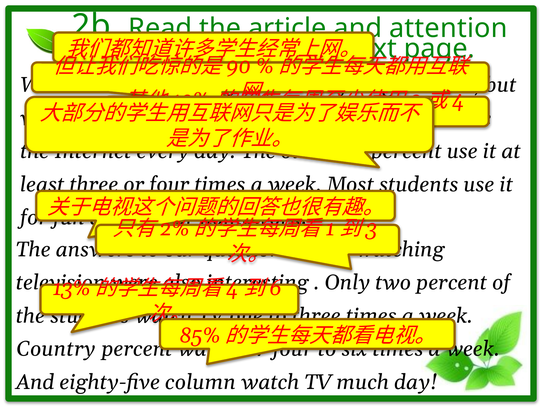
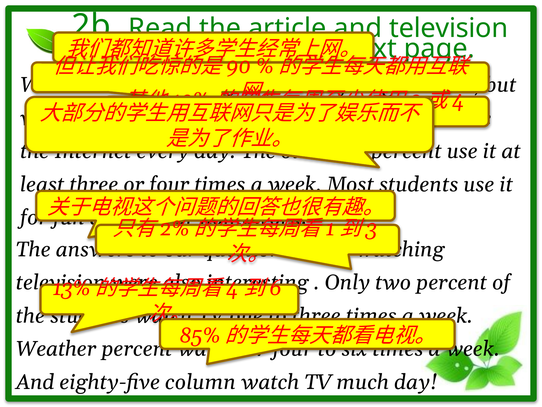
attention at (448, 28): attention -> television
Country: Country -> Weather
